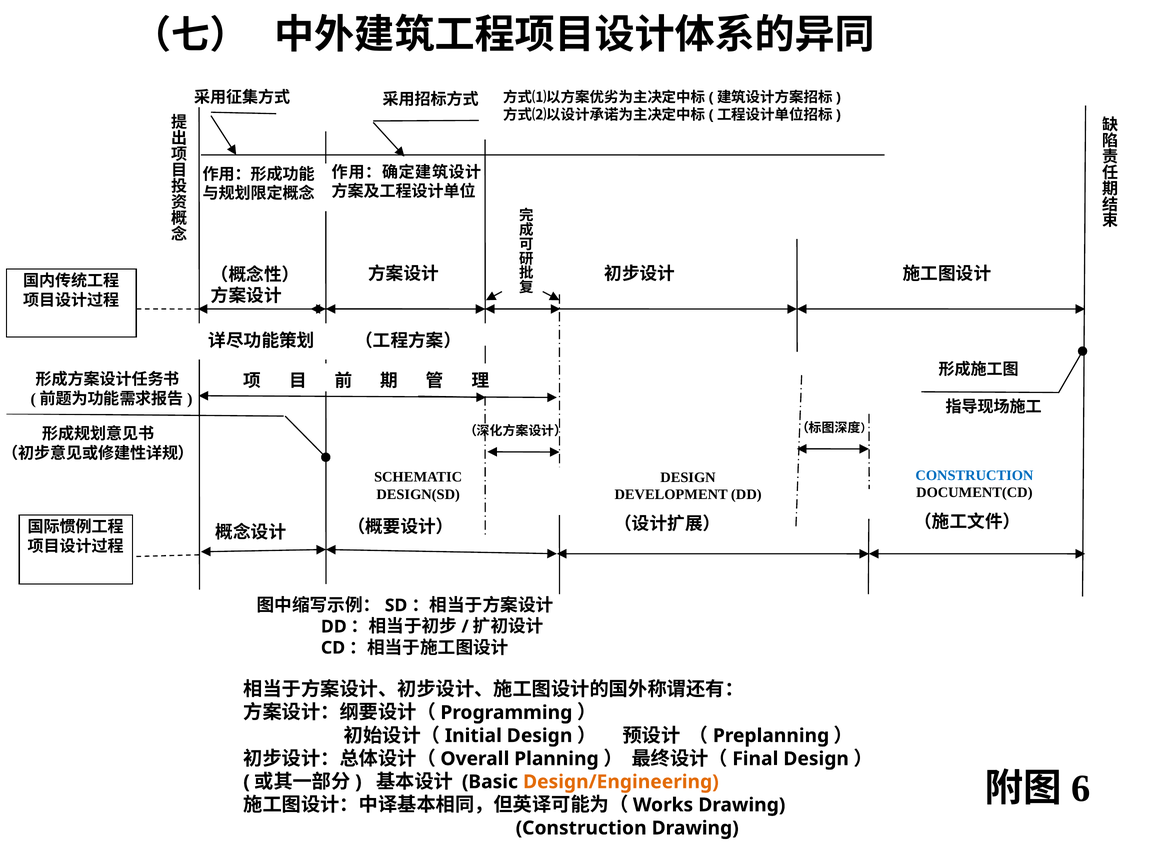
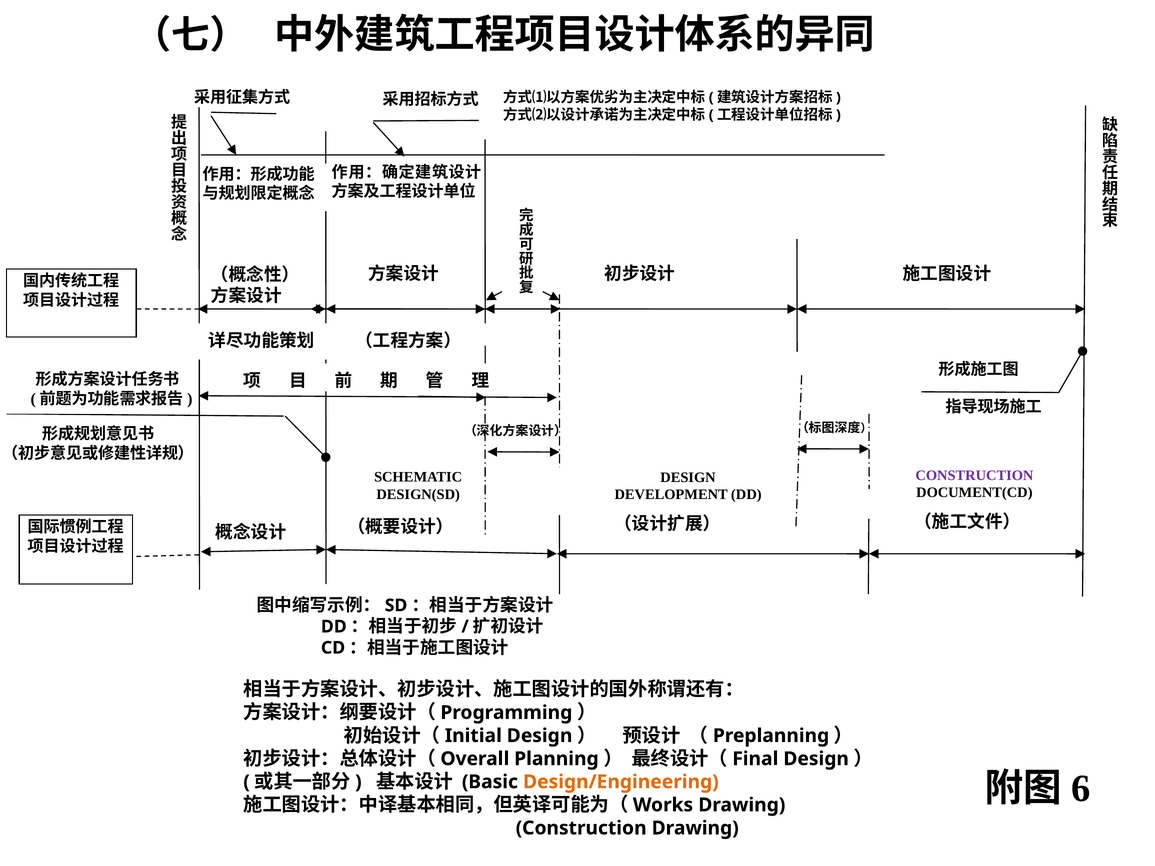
CONSTRUCTION at (974, 475) colour: blue -> purple
